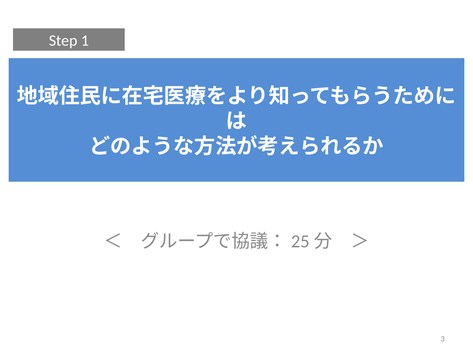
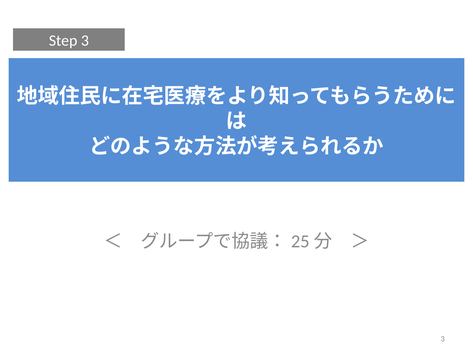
Step 1: 1 -> 3
